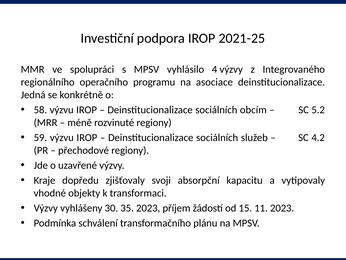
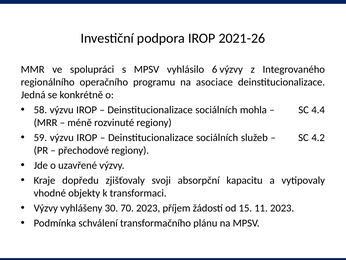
2021-25: 2021-25 -> 2021-26
4: 4 -> 6
obcím: obcím -> mohla
5.2: 5.2 -> 4.4
35: 35 -> 70
